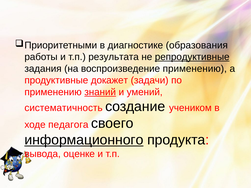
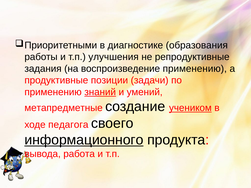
результата: результата -> улучшения
репродуктивные underline: present -> none
докажет: докажет -> позиции
систематичность: систематичность -> метапредметные
учеником underline: none -> present
оценке: оценке -> работа
